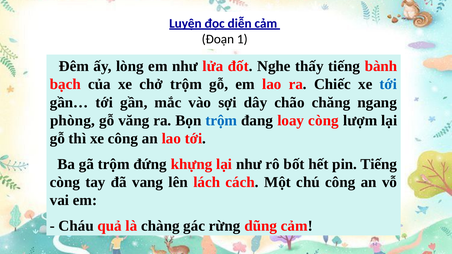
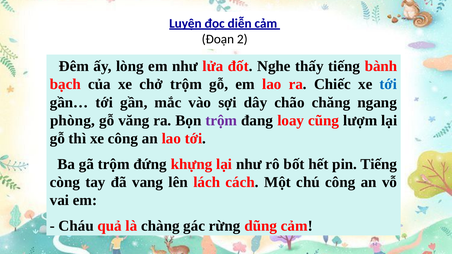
1: 1 -> 2
trộm at (221, 121) colour: blue -> purple
loay còng: còng -> cũng
